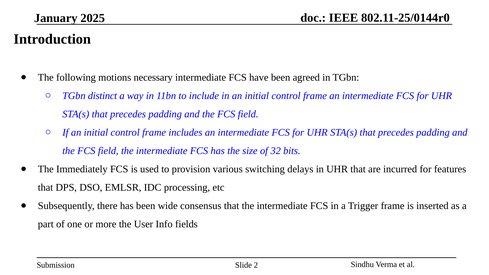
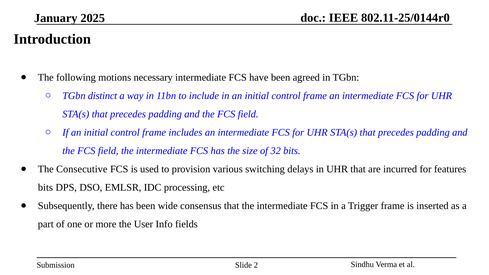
Immediately: Immediately -> Consecutive
that at (46, 187): that -> bits
